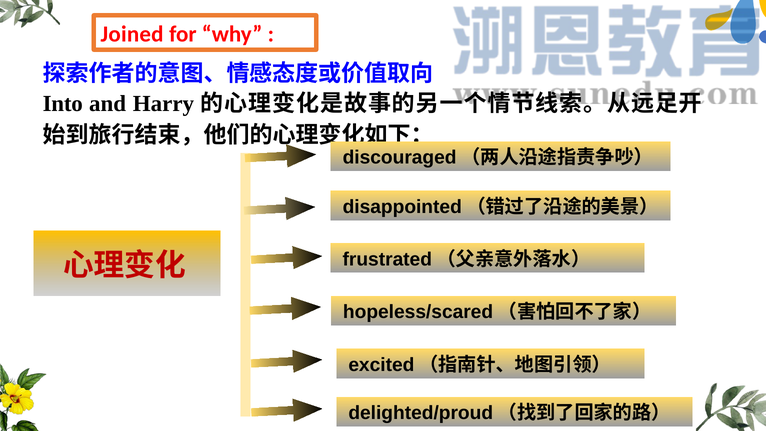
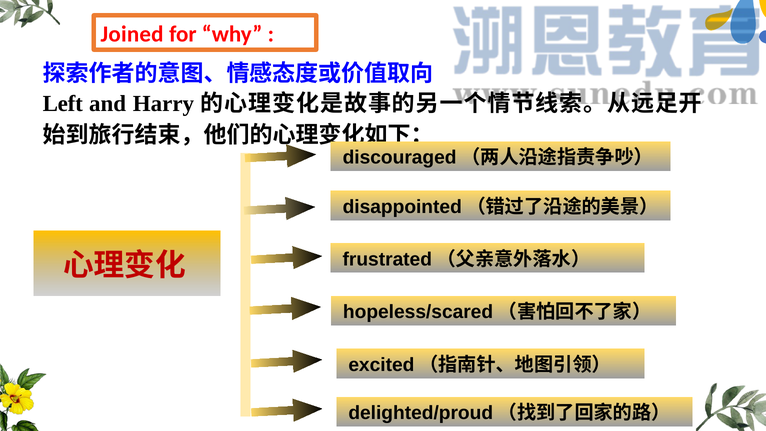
Into: Into -> Left
